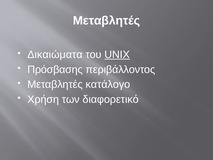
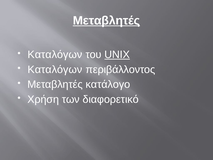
Μεταβλητές at (106, 21) underline: none -> present
Δικαιώματα at (55, 55): Δικαιώματα -> Καταλόγων
Πρόσβασης at (55, 69): Πρόσβασης -> Καταλόγων
